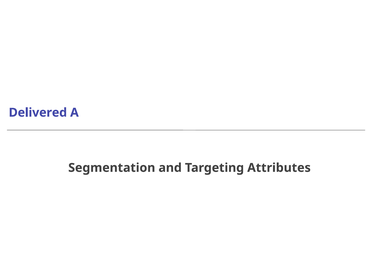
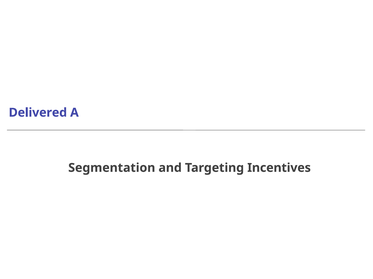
Attributes: Attributes -> Incentives
